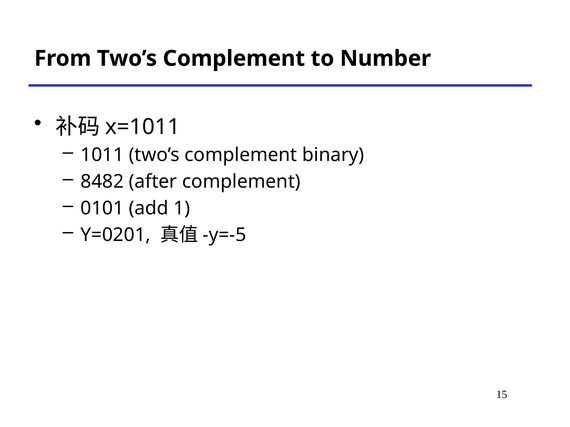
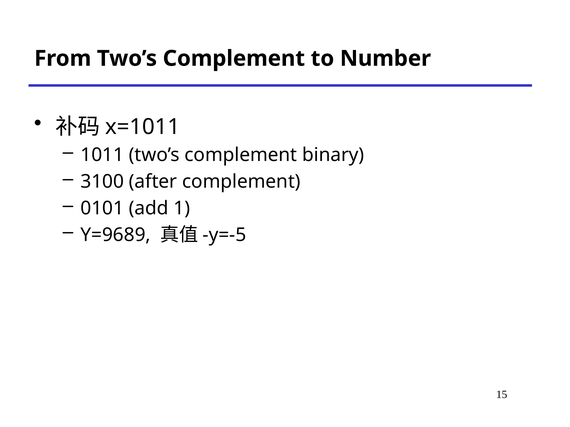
8482: 8482 -> 3100
Y=0201: Y=0201 -> Y=9689
